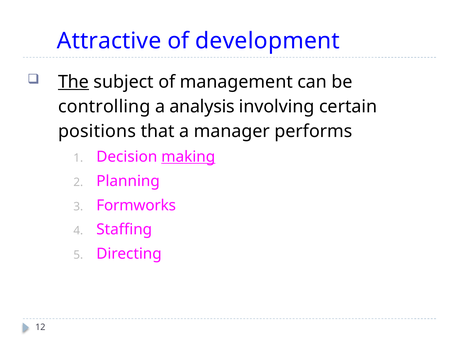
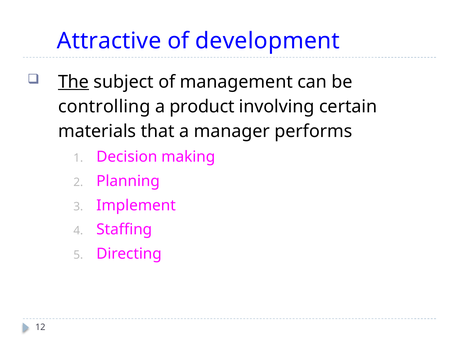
analysis: analysis -> product
positions: positions -> materials
making underline: present -> none
Formworks: Formworks -> Implement
